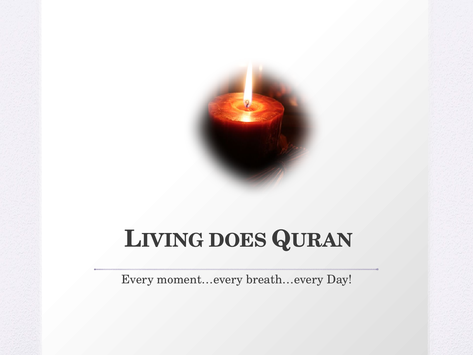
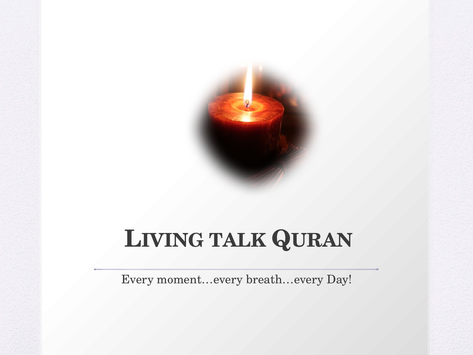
DOES: DOES -> TALK
